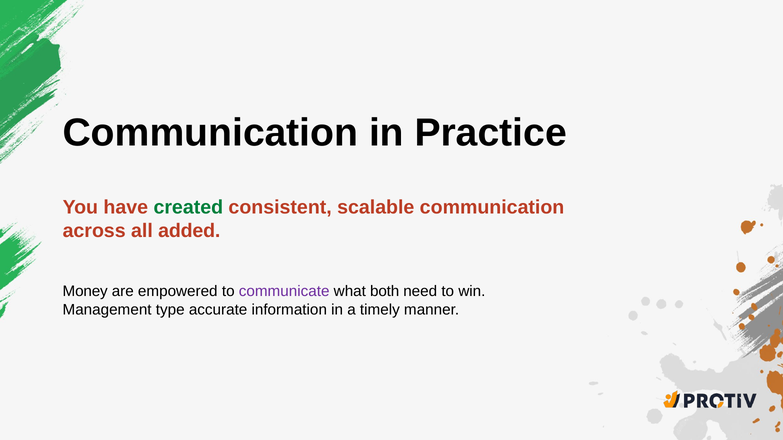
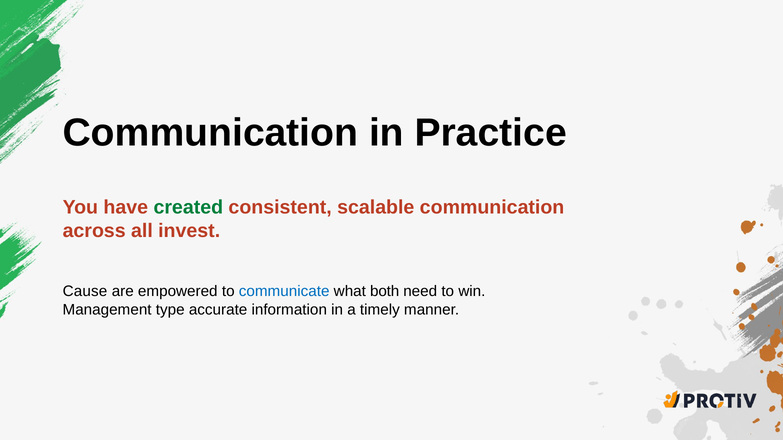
added: added -> invest
Money: Money -> Cause
communicate colour: purple -> blue
